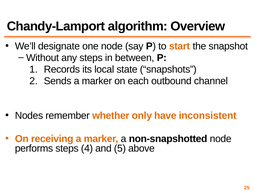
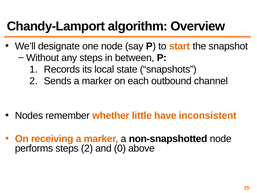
only: only -> little
steps 4: 4 -> 2
5: 5 -> 0
